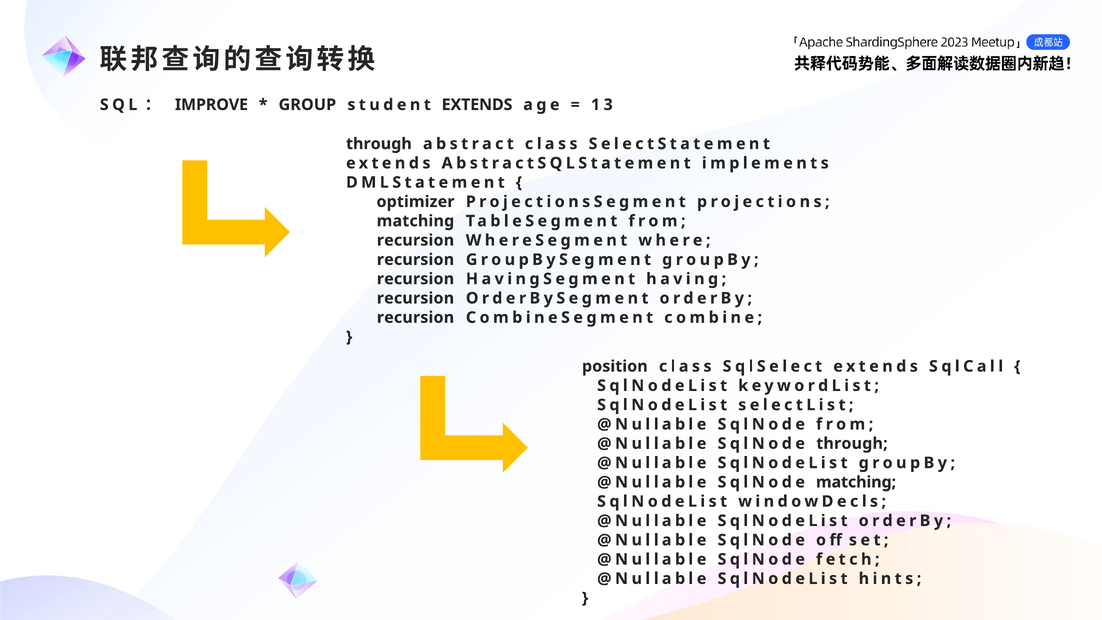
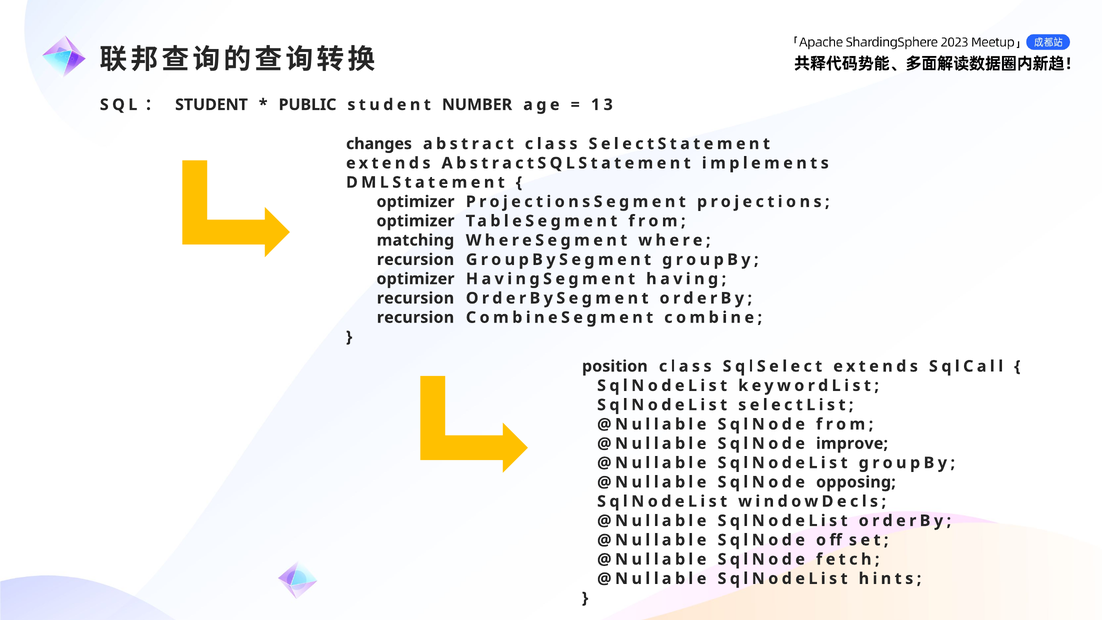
IMPROVE at (212, 105): IMPROVE -> STUDENT
GROUP: GROUP -> PUBLIC
student EXTENDS: EXTENDS -> NUMBER
through at (379, 144): through -> changes
matching at (415, 221): matching -> optimizer
recursion at (415, 240): recursion -> matching
recursion at (415, 279): recursion -> optimizer
SqlNode through: through -> improve
SqlNode matching: matching -> opposing
